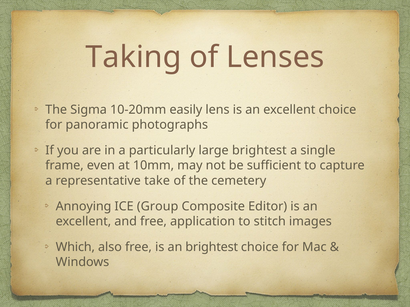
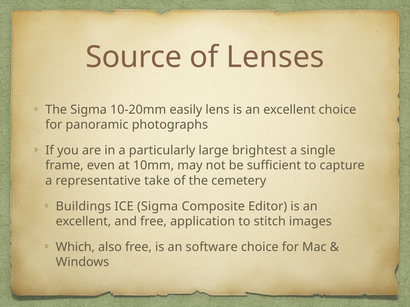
Taking: Taking -> Source
Annoying: Annoying -> Buildings
ICE Group: Group -> Sigma
an brightest: brightest -> software
